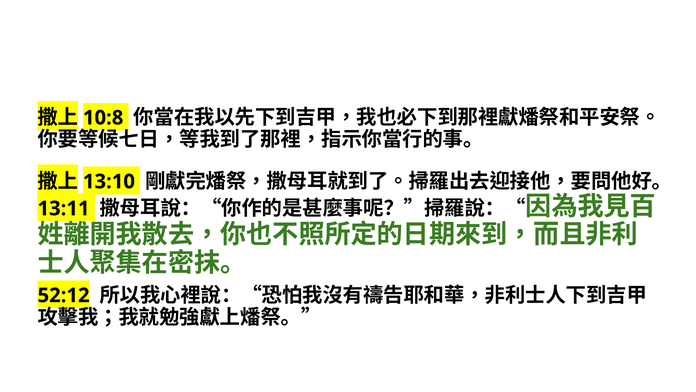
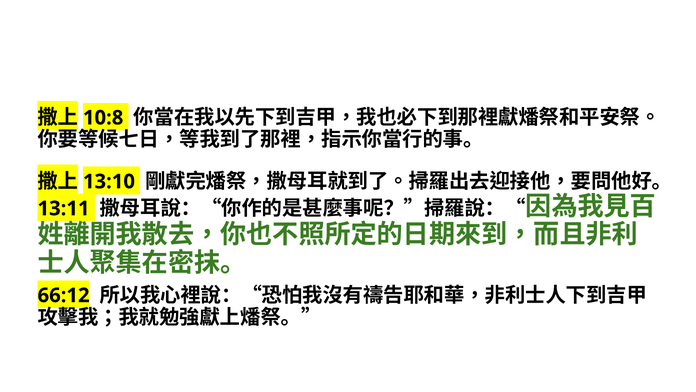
52:12: 52:12 -> 66:12
